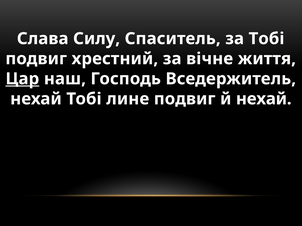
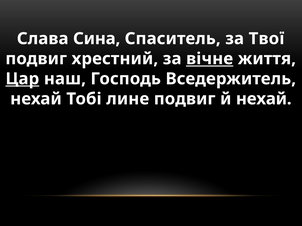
Силу: Силу -> Сина
за Тобі: Тобі -> Твої
вічне underline: none -> present
